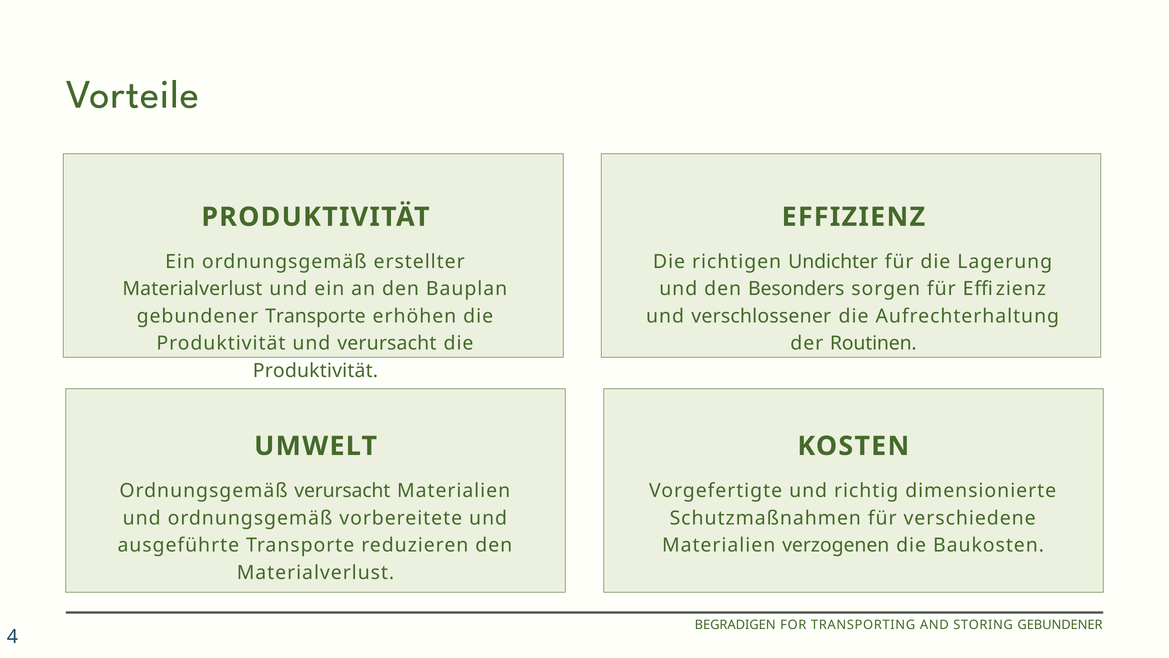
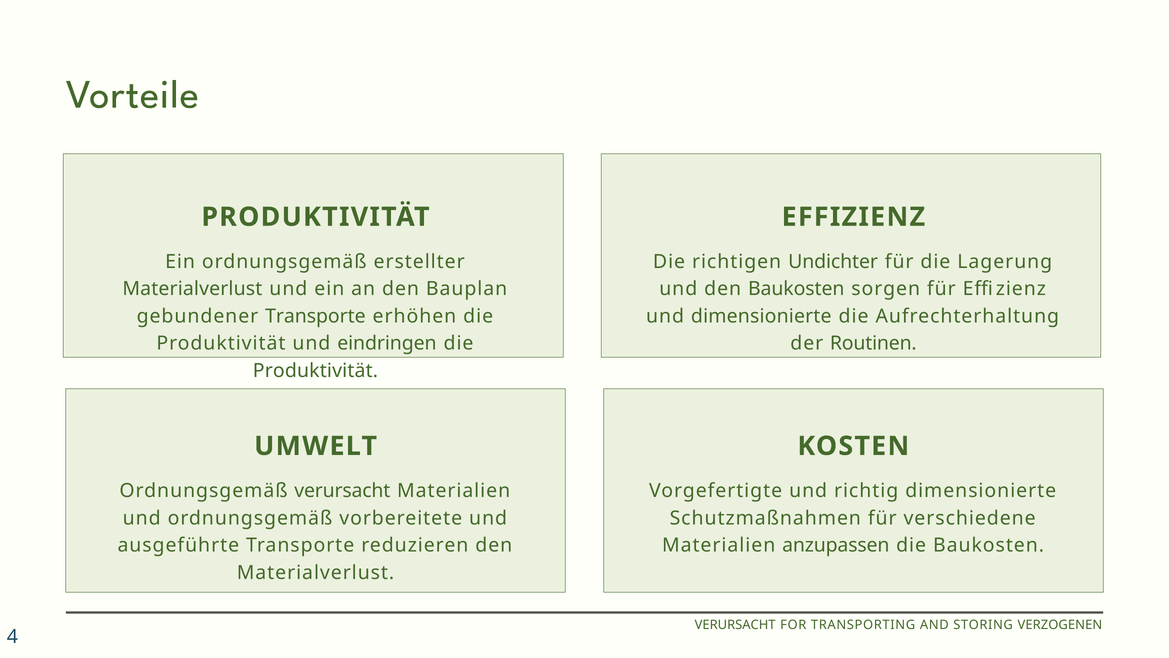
den Besonders: Besonders -> Baukosten
und verschlossener: verschlossener -> dimensionierte
und verursacht: verursacht -> eindringen
verzogenen: verzogenen -> anzupassen
BEGRADIGEN at (735, 625): BEGRADIGEN -> VERURSACHT
STORING GEBUNDENER: GEBUNDENER -> VERZOGENEN
